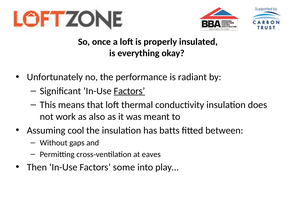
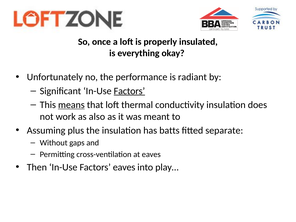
means underline: none -> present
cool: cool -> plus
between: between -> separate
Factors some: some -> eaves
